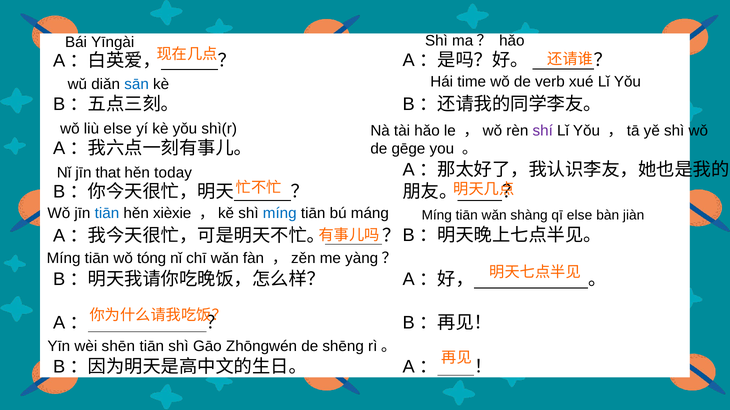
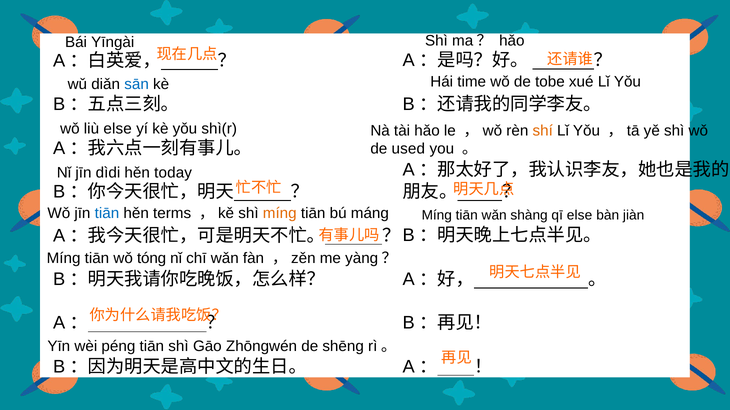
verb: verb -> tobe
shí colour: purple -> orange
gēge: gēge -> used
that: that -> dìdi
xièxie: xièxie -> terms
míng at (280, 214) colour: blue -> orange
shēn: shēn -> péng
